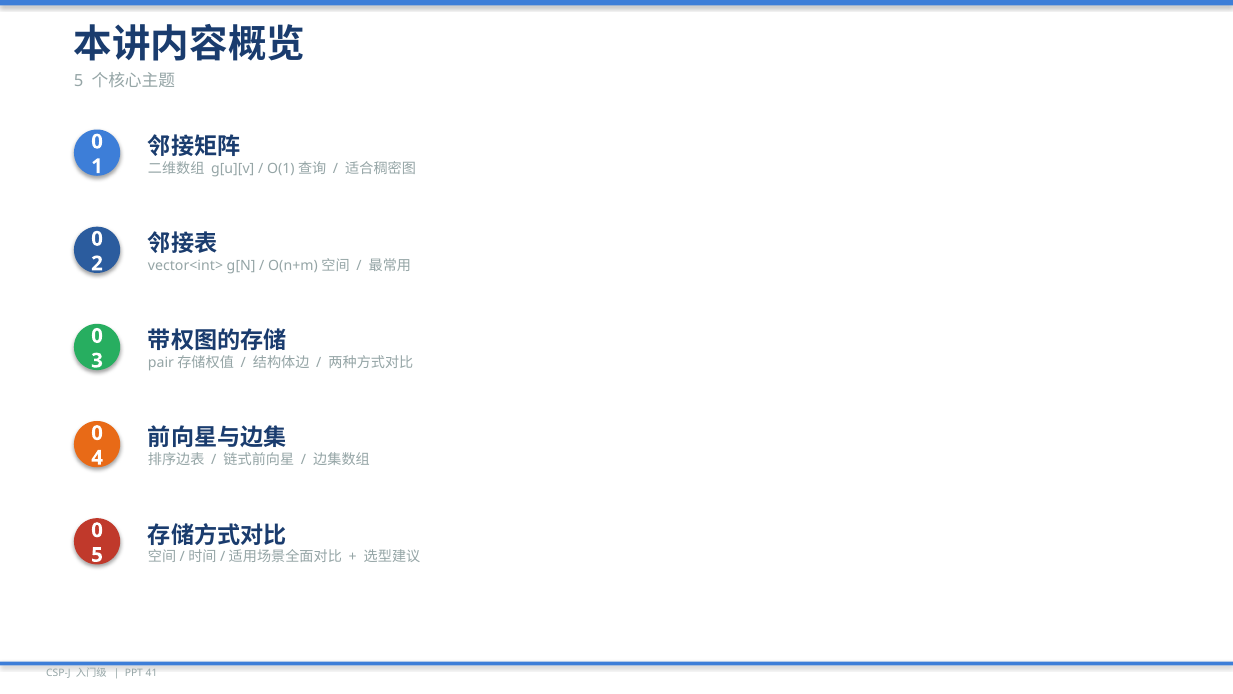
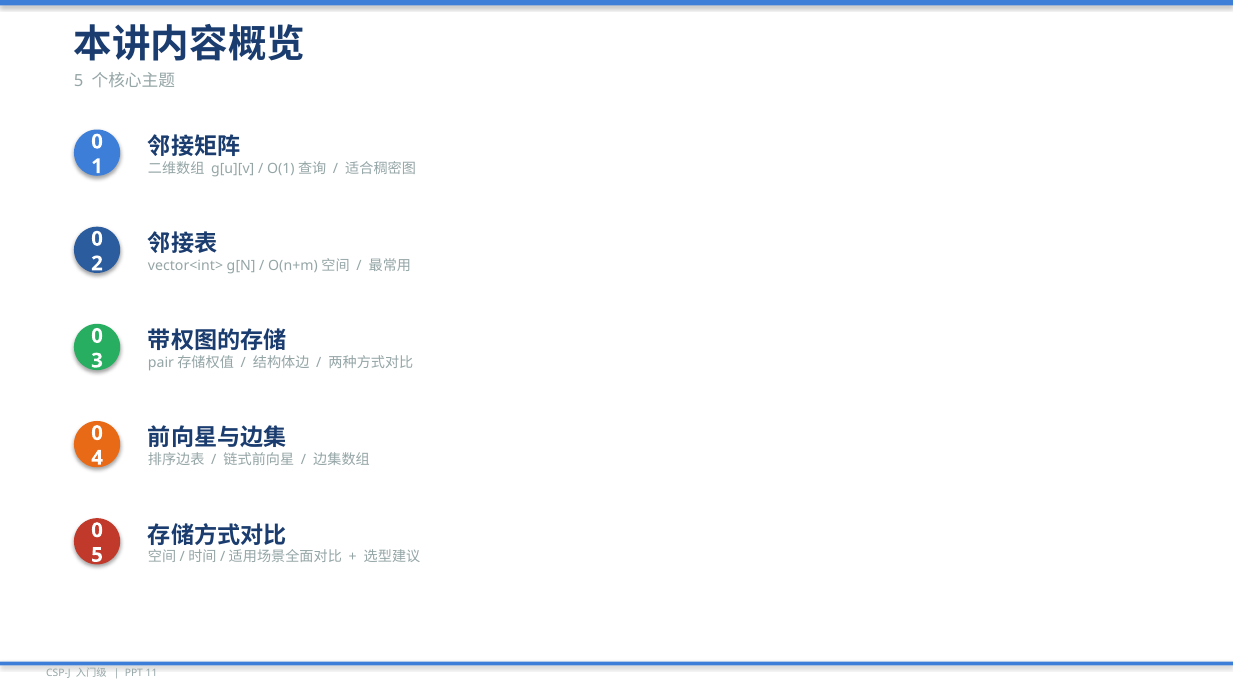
41: 41 -> 11
